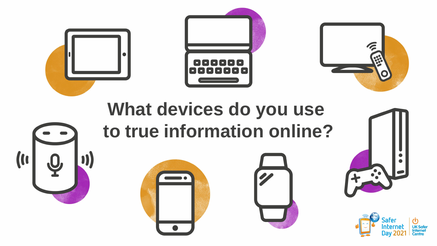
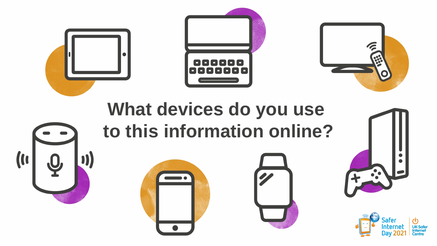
true: true -> this
